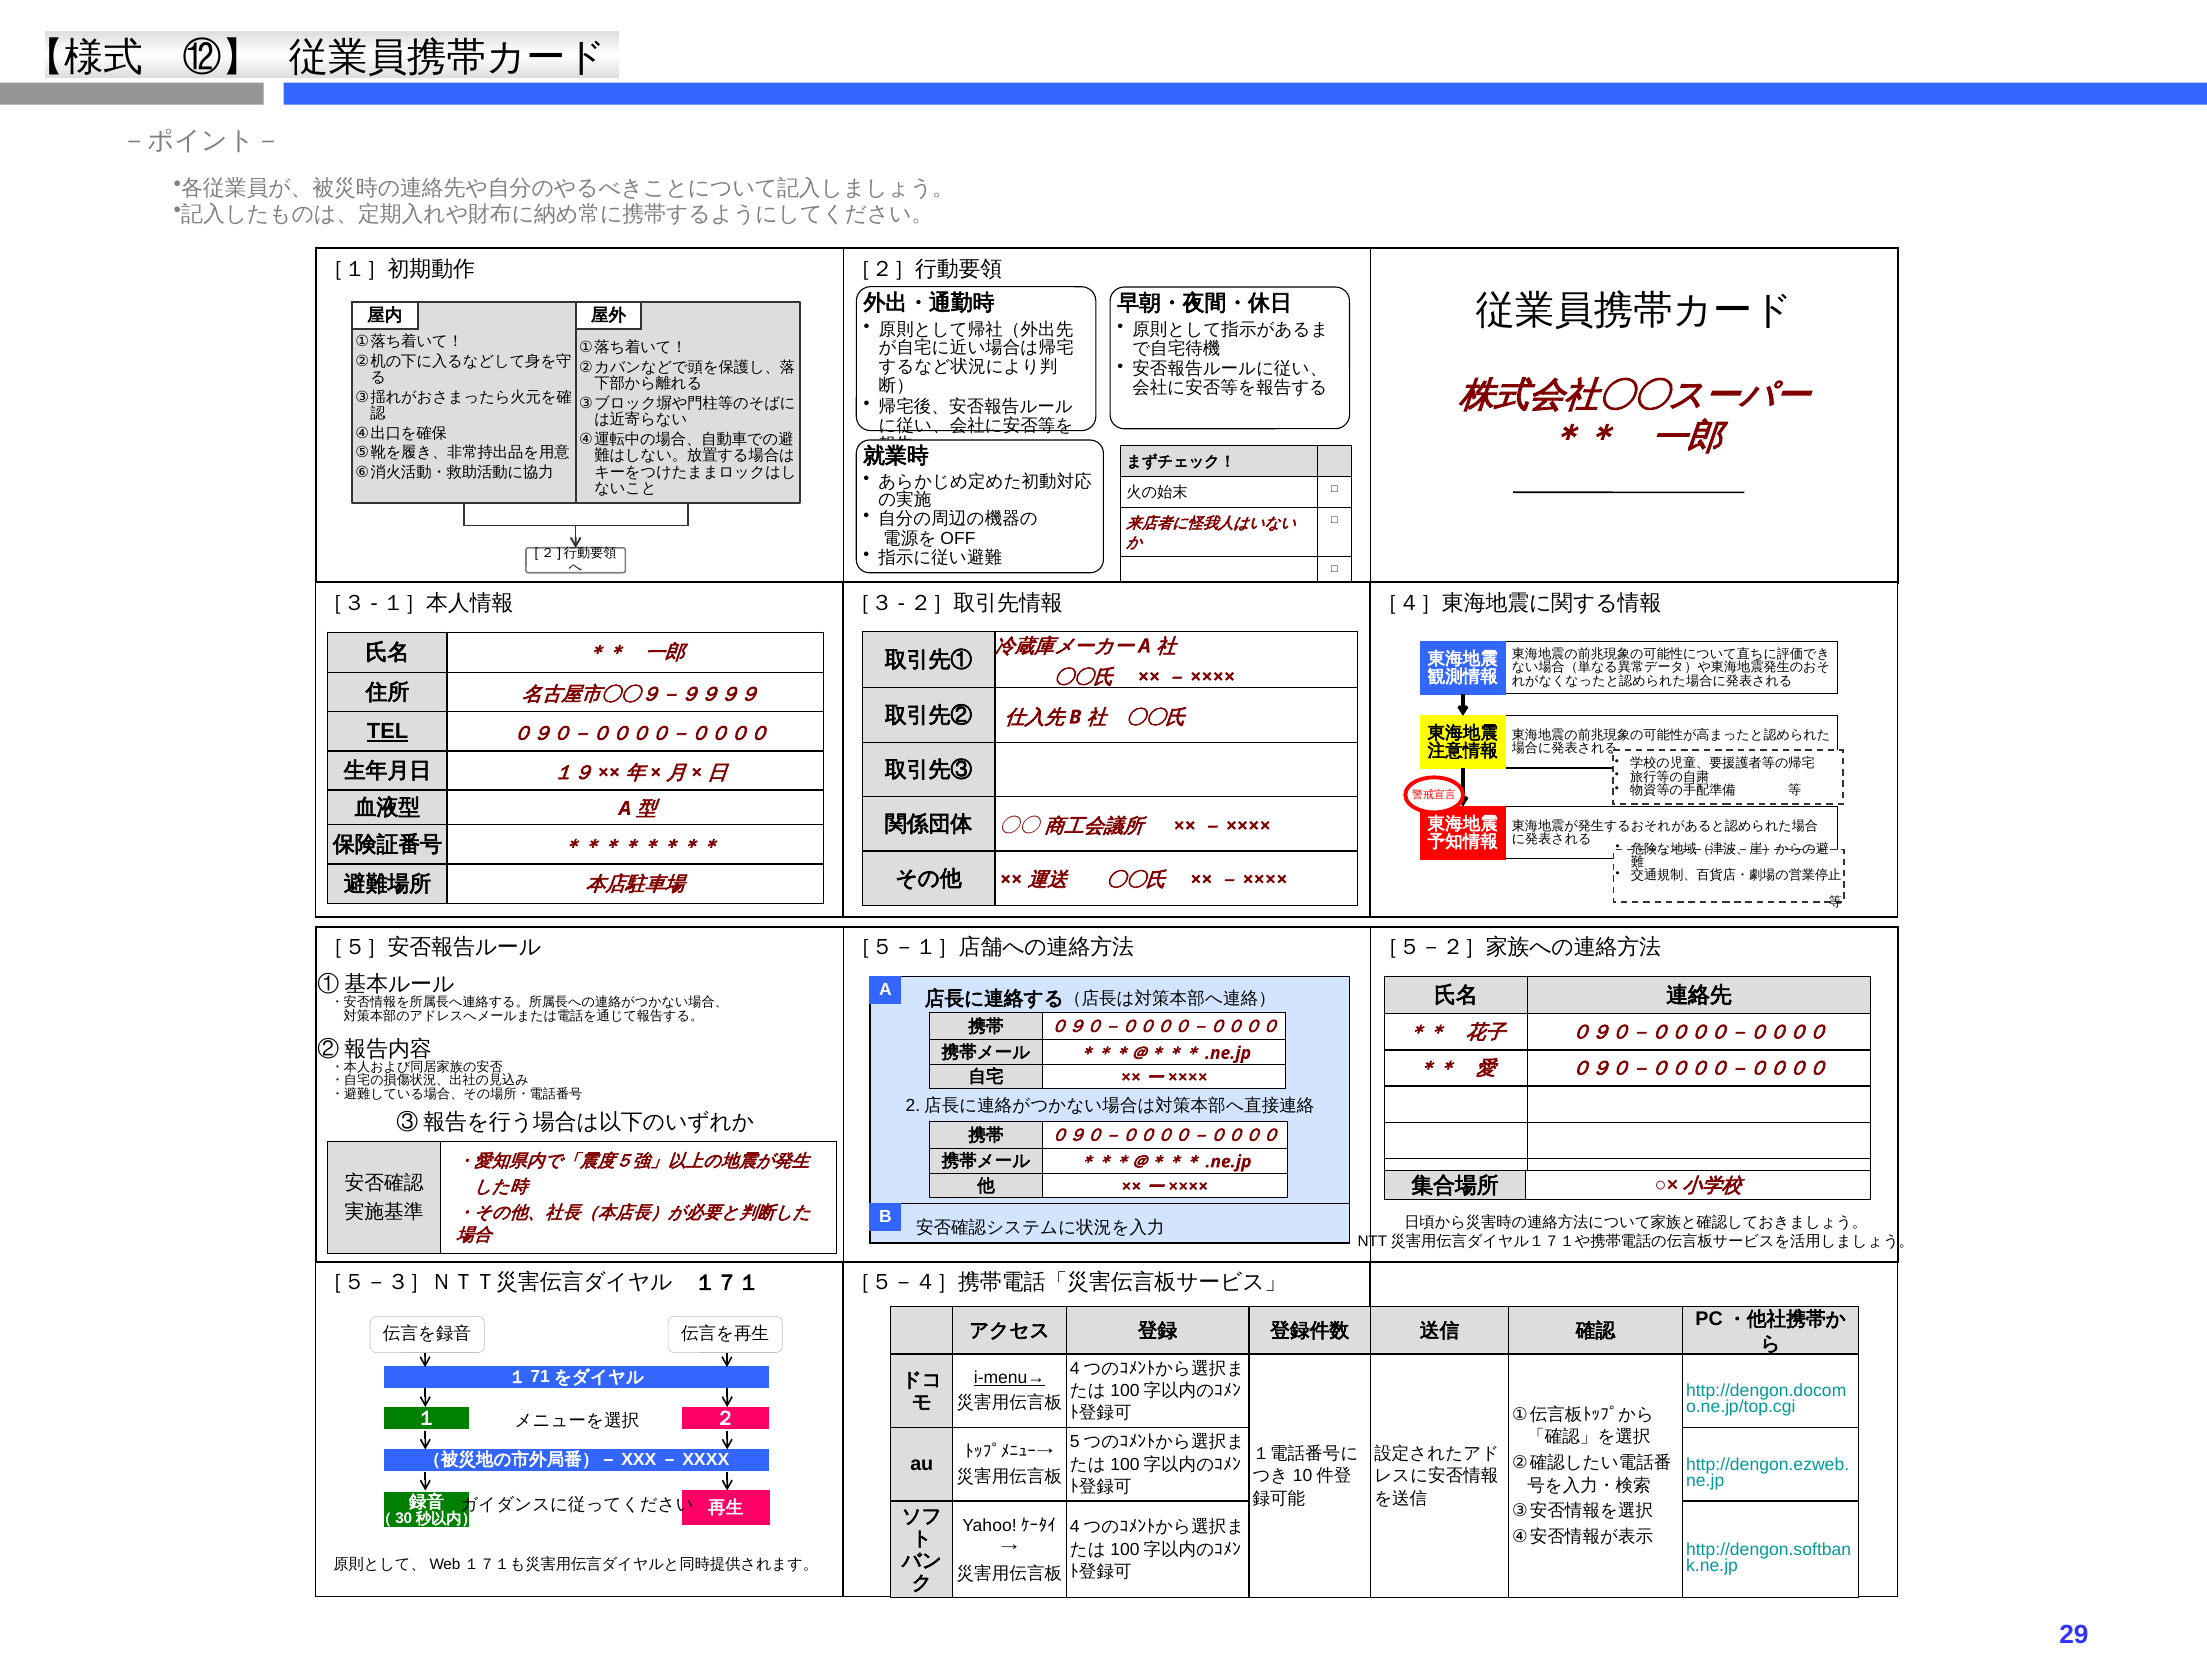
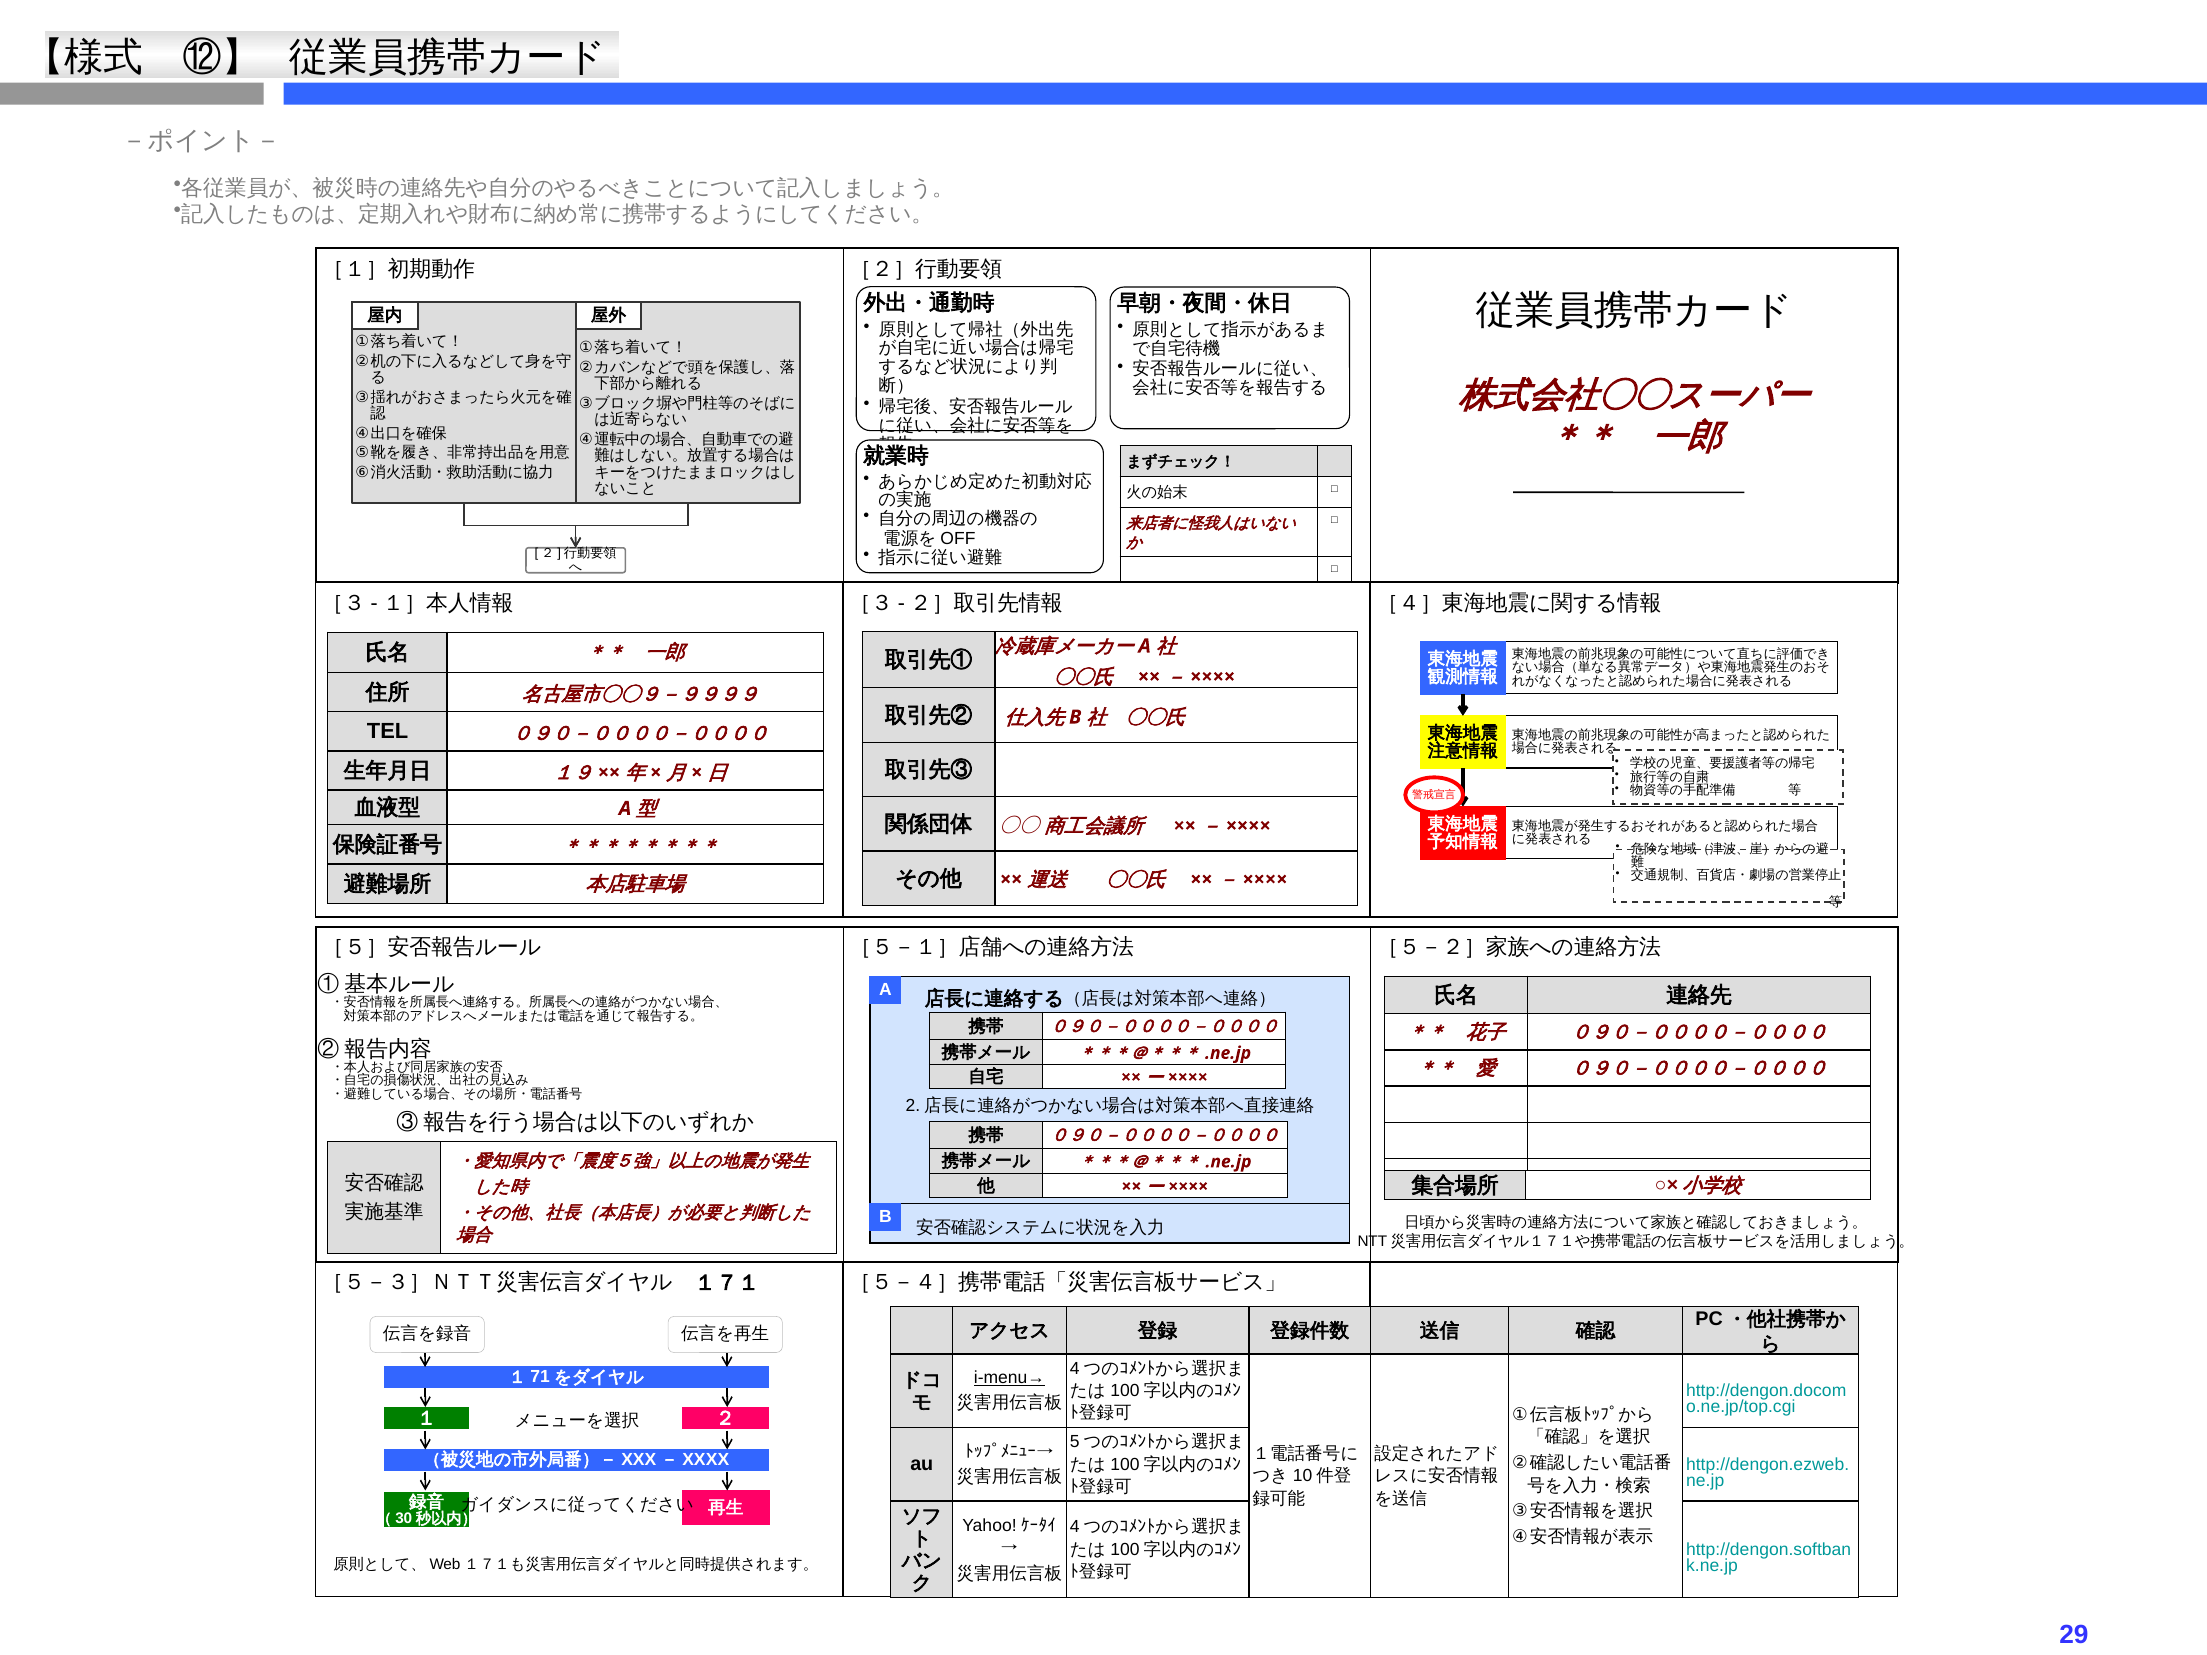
TEL underline: present -> none
